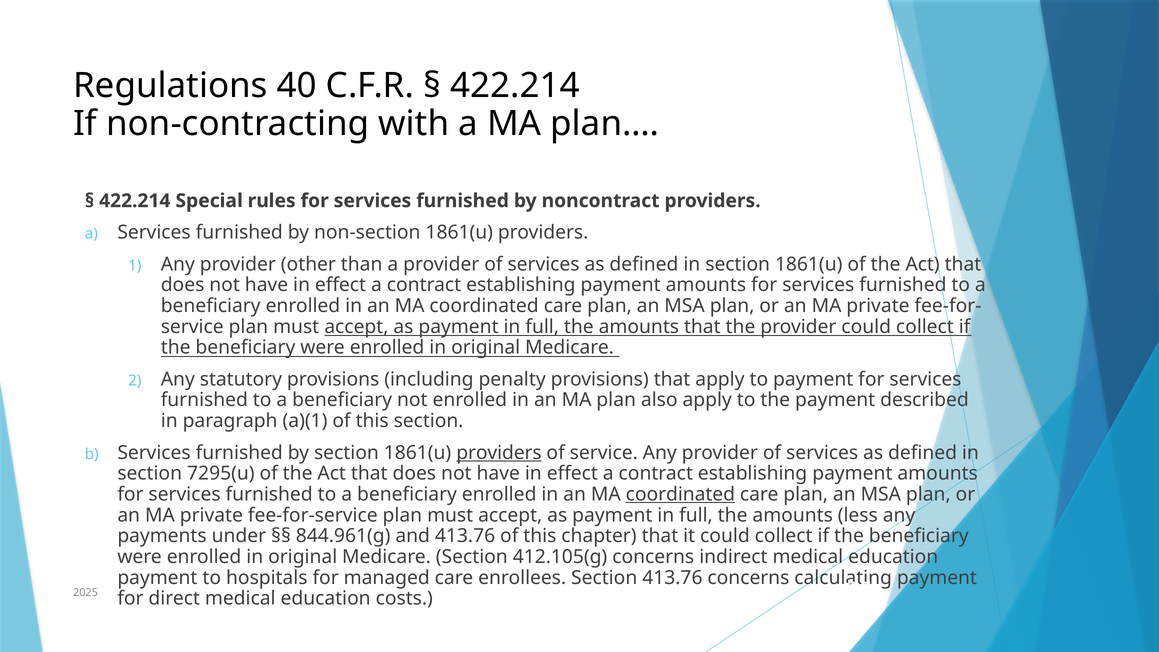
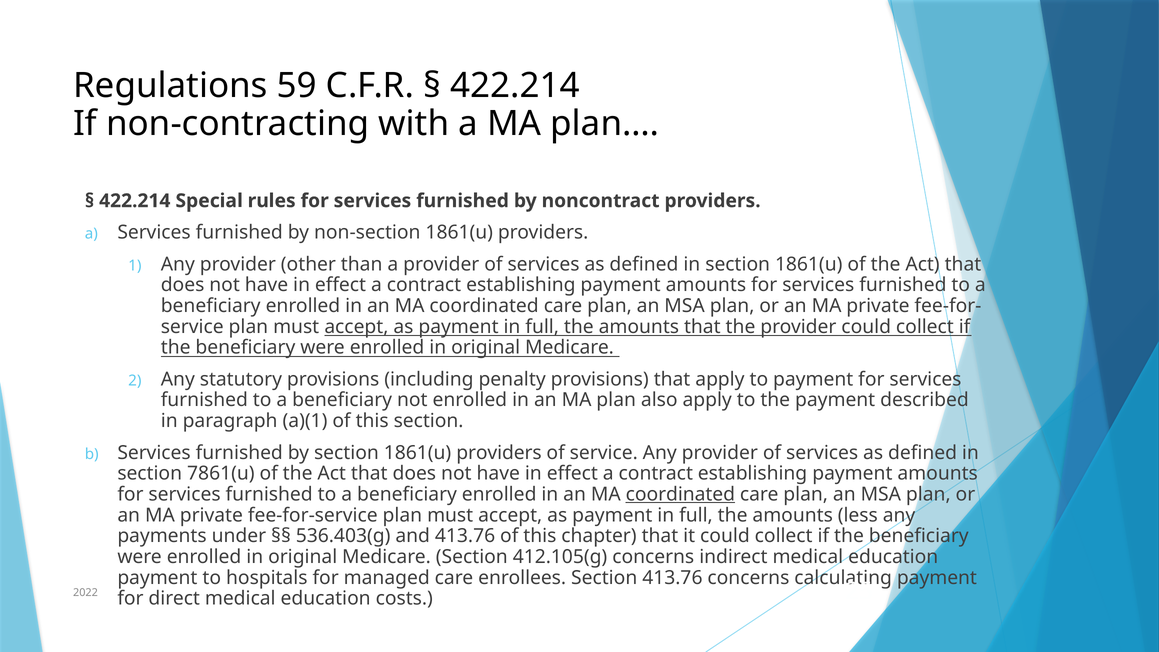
40: 40 -> 59
providers at (499, 453) underline: present -> none
7295(u: 7295(u -> 7861(u
844.961(g: 844.961(g -> 536.403(g
2025: 2025 -> 2022
